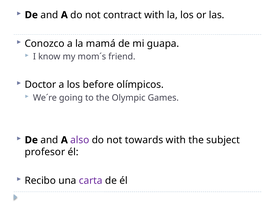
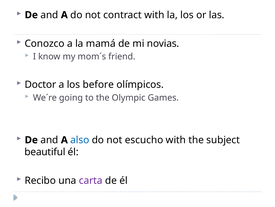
guapa: guapa -> novias
also colour: purple -> blue
towards: towards -> escucho
profesor: profesor -> beautiful
